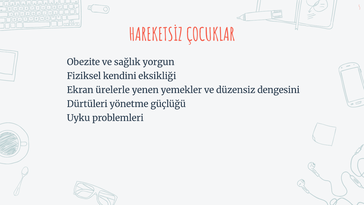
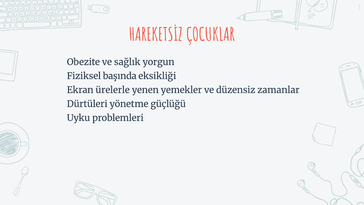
kendini: kendini -> başında
dengesini: dengesini -> zamanlar
